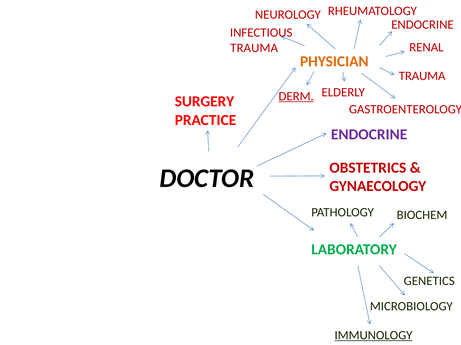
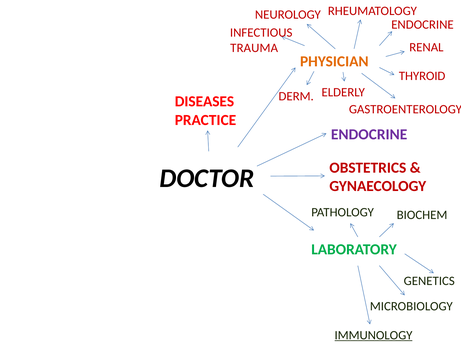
TRAUMA at (422, 76): TRAUMA -> THYROID
DERM underline: present -> none
SURGERY: SURGERY -> DISEASES
